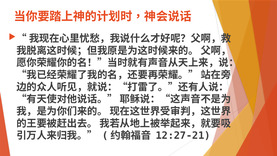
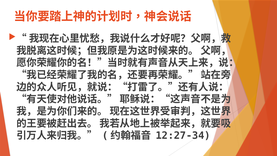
12:27-21: 12:27-21 -> 12:27-34
